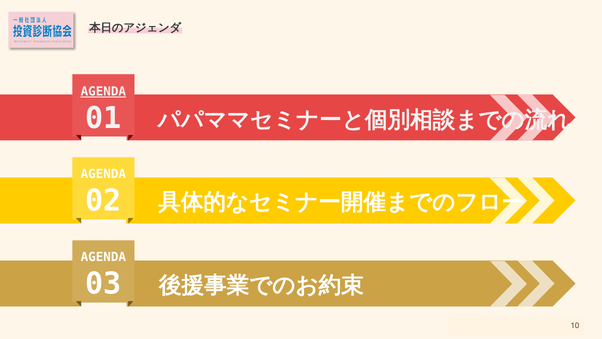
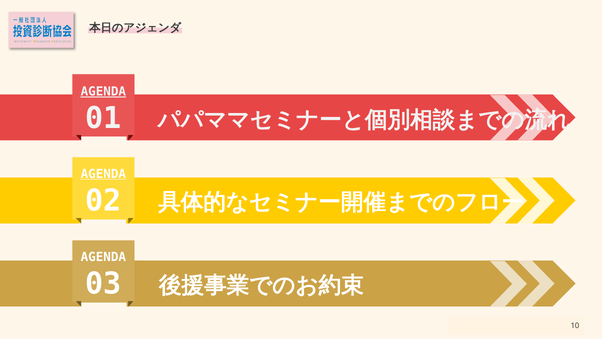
AGENDA at (103, 174) underline: none -> present
